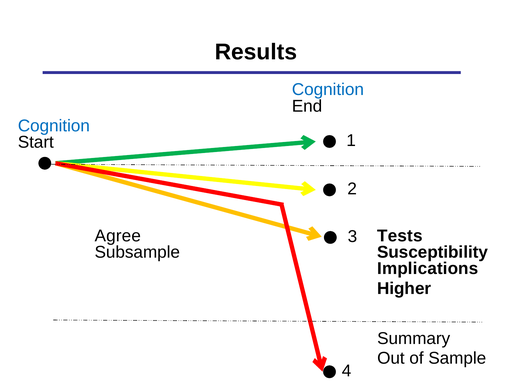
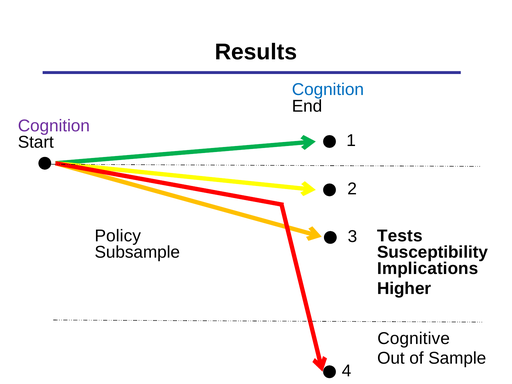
Cognition at (54, 126) colour: blue -> purple
Agree: Agree -> Policy
Summary: Summary -> Cognitive
